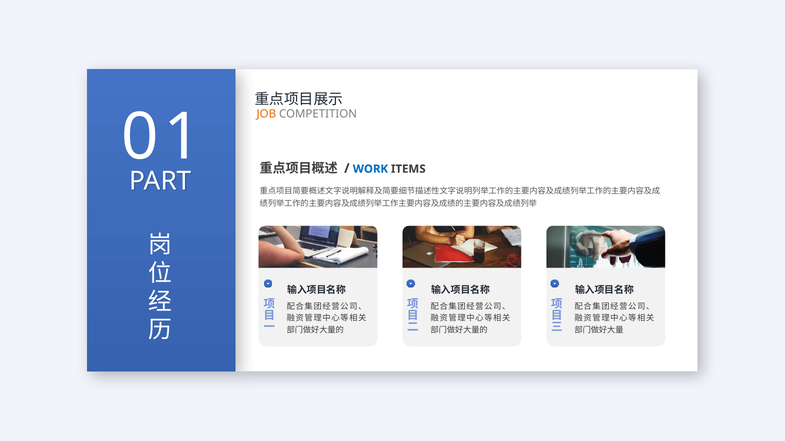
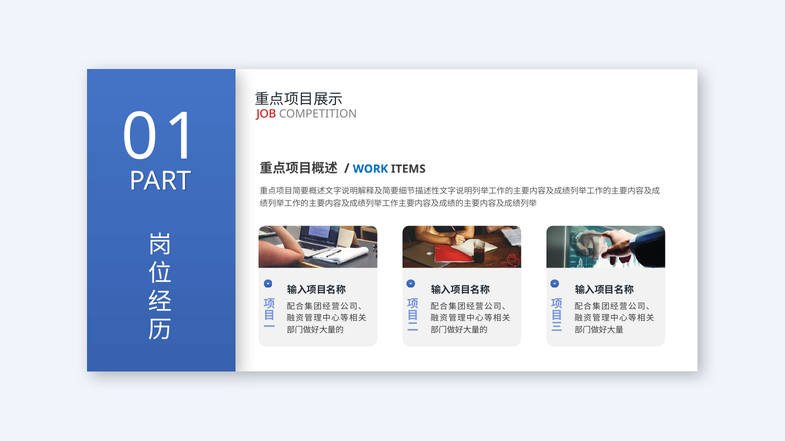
JOB colour: orange -> red
